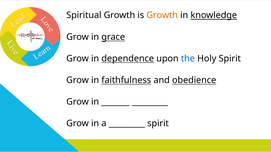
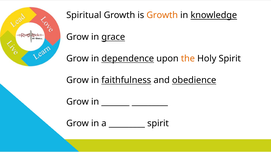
the colour: blue -> orange
